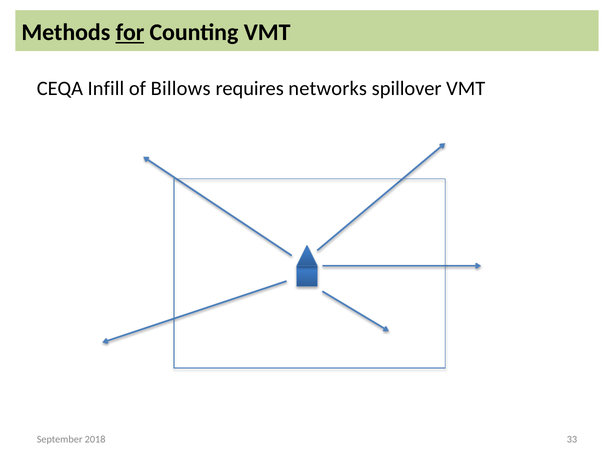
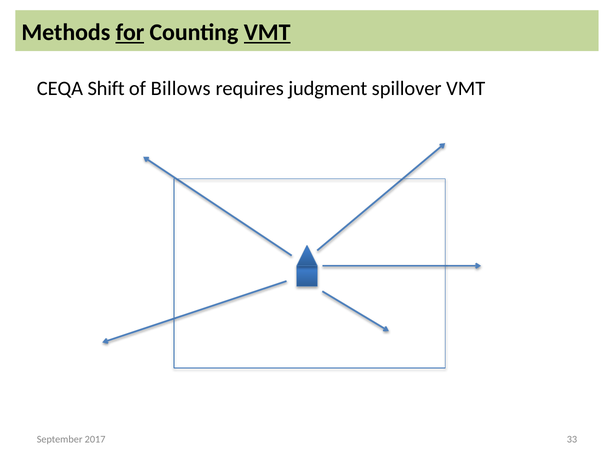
VMT at (267, 32) underline: none -> present
Infill: Infill -> Shift
networks: networks -> judgment
2018: 2018 -> 2017
